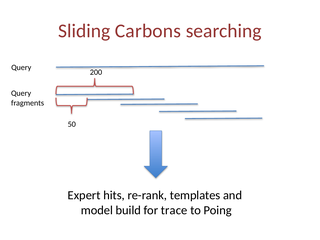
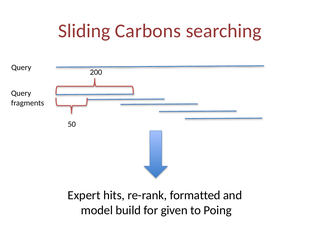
templates: templates -> formatted
trace: trace -> given
